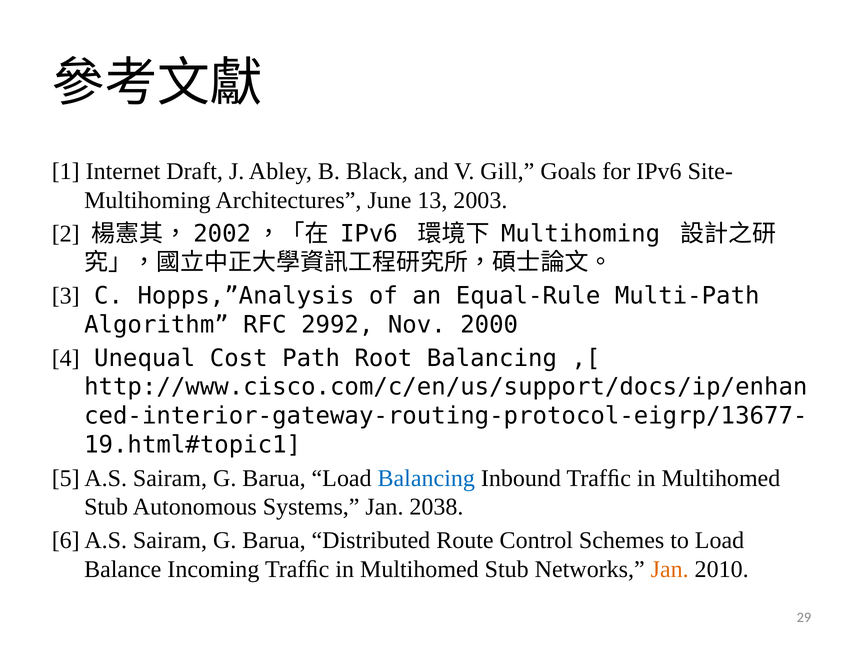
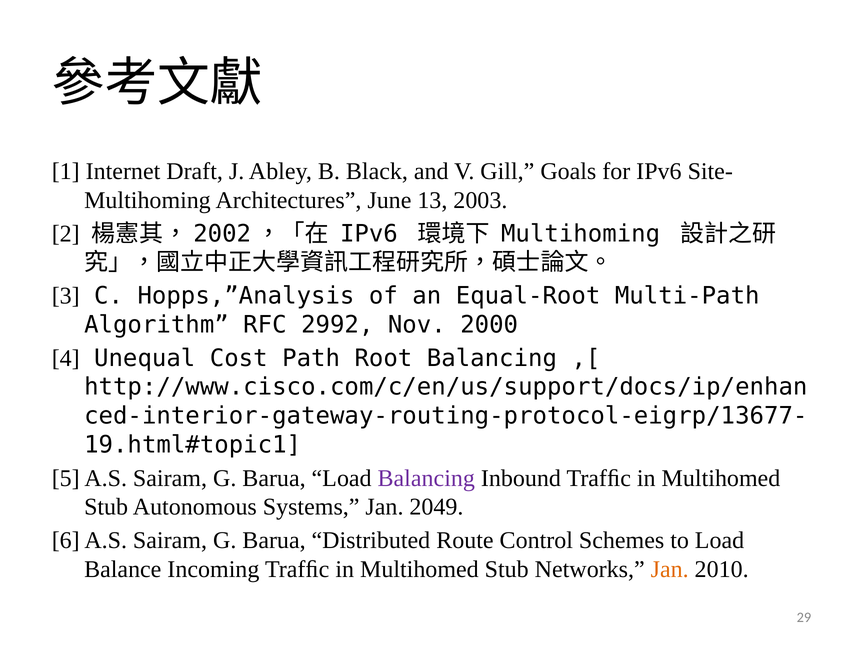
Equal-Rule: Equal-Rule -> Equal-Root
Balancing at (426, 478) colour: blue -> purple
2038: 2038 -> 2049
